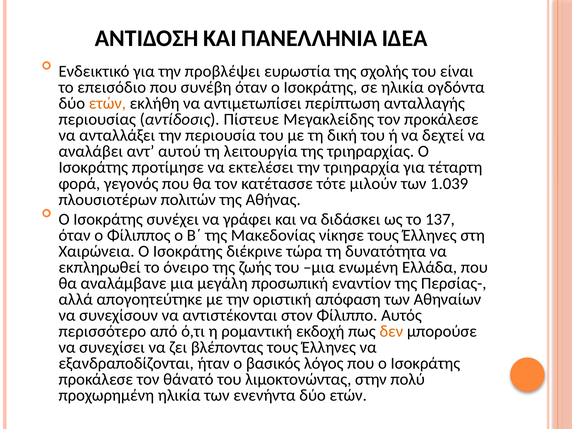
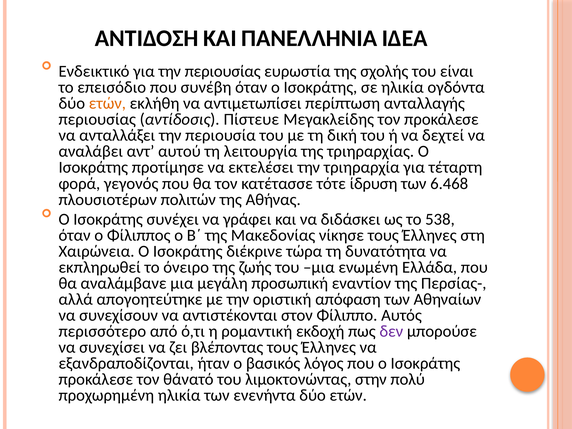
την προβλέψει: προβλέψει -> περιουσίας
μιλούν: μιλούν -> ίδρυση
1.039: 1.039 -> 6.468
137: 137 -> 538
δεν colour: orange -> purple
